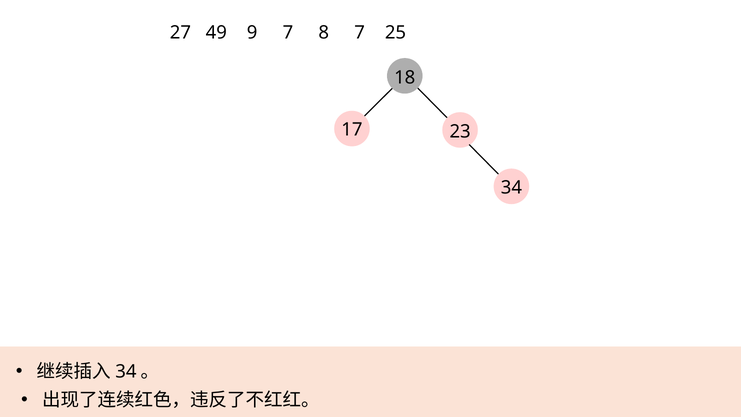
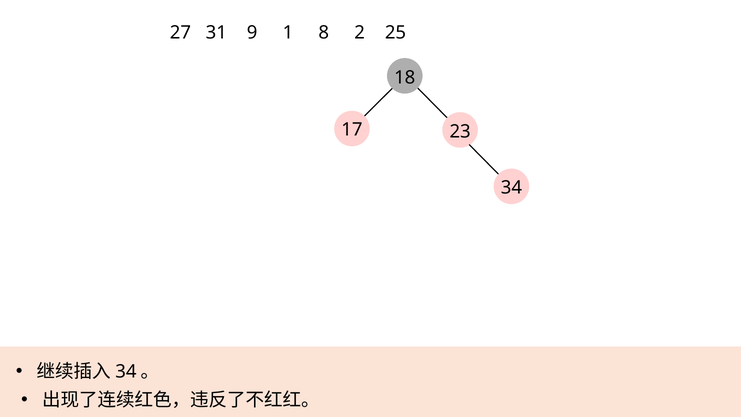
49: 49 -> 31
9 7: 7 -> 1
8 7: 7 -> 2
